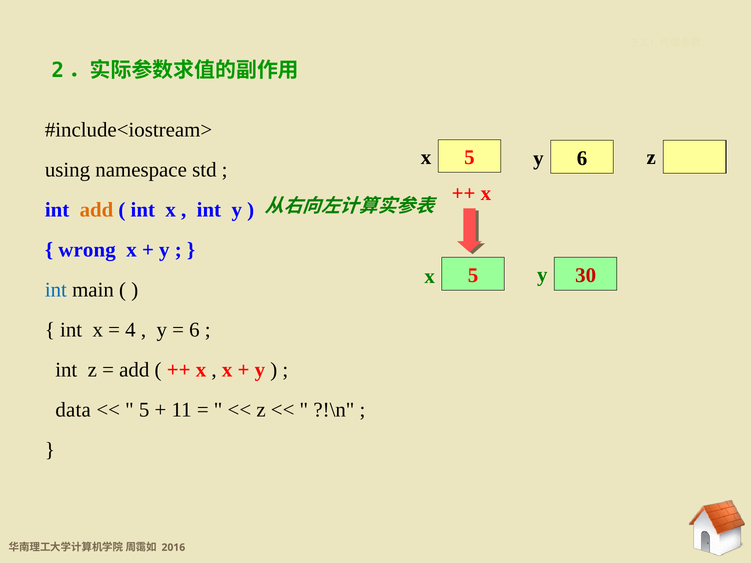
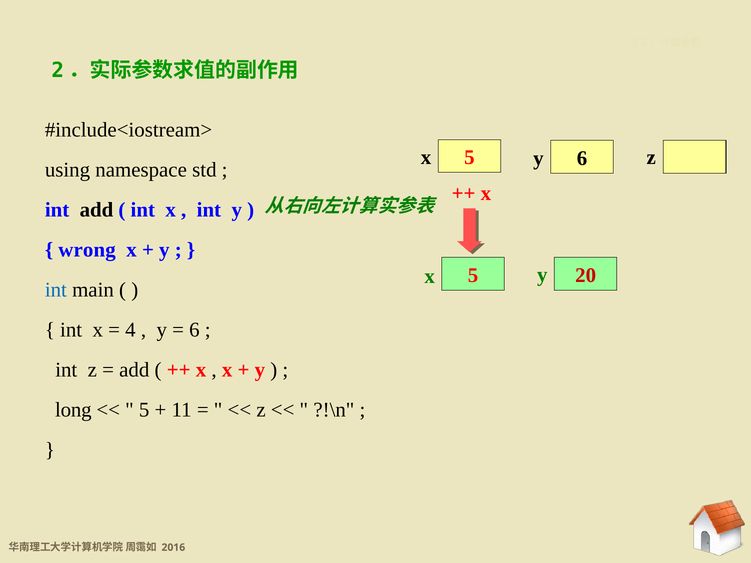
add at (96, 210) colour: orange -> black
30: 30 -> 20
data: data -> long
